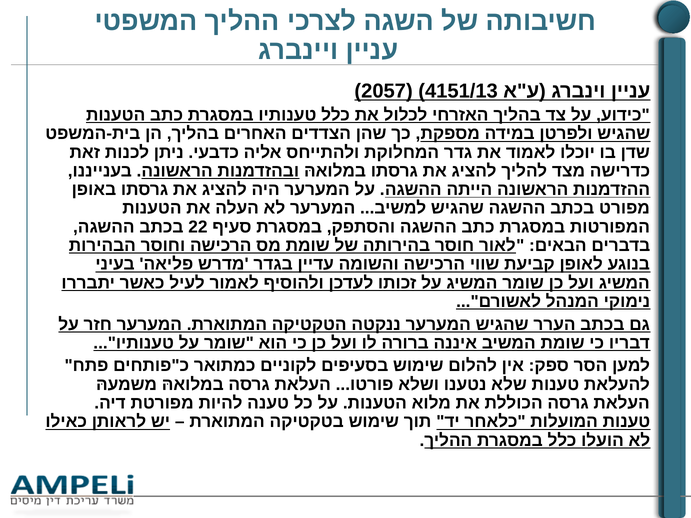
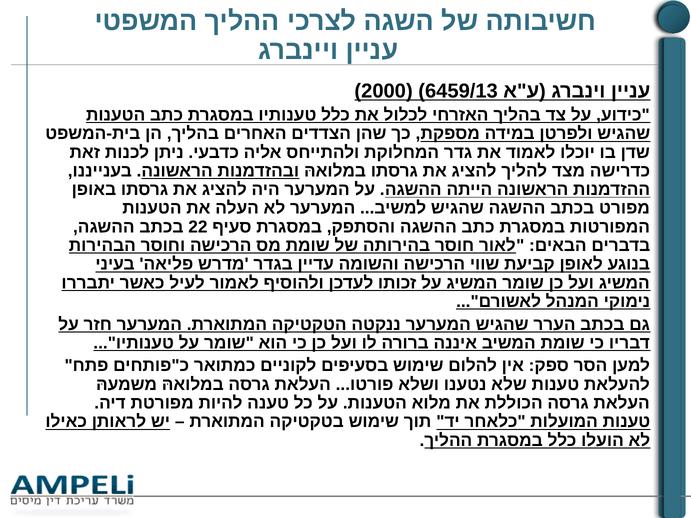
2057: 2057 -> 2000
4151/13: 4151/13 -> 6459/13
